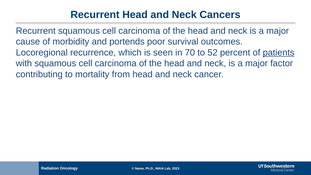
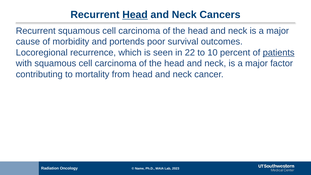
Head at (135, 15) underline: none -> present
70: 70 -> 22
52: 52 -> 10
